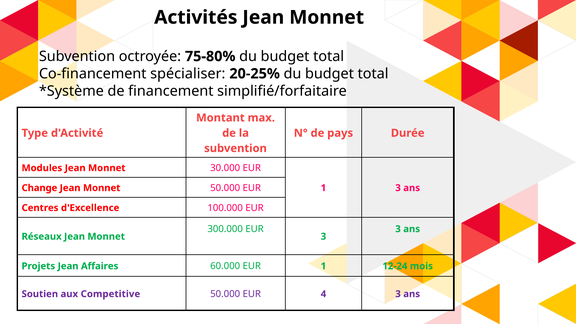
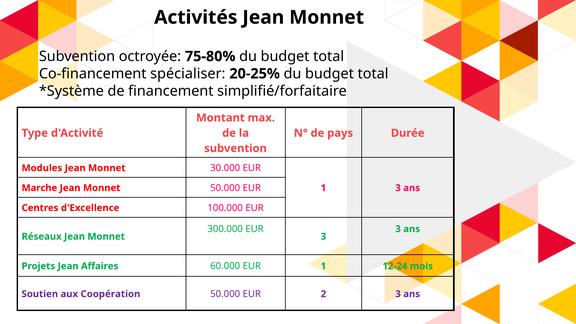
Change: Change -> Marche
Competitive: Competitive -> Coopération
4: 4 -> 2
